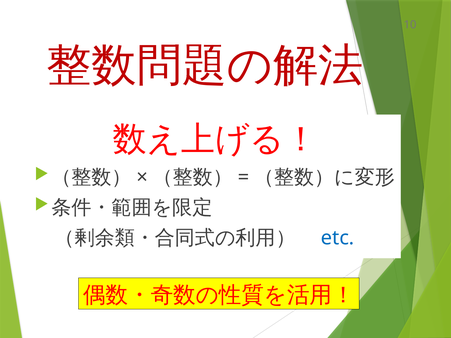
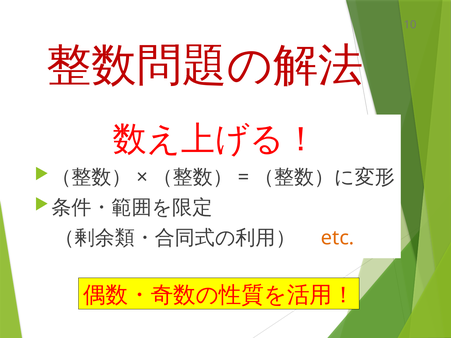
etc colour: blue -> orange
